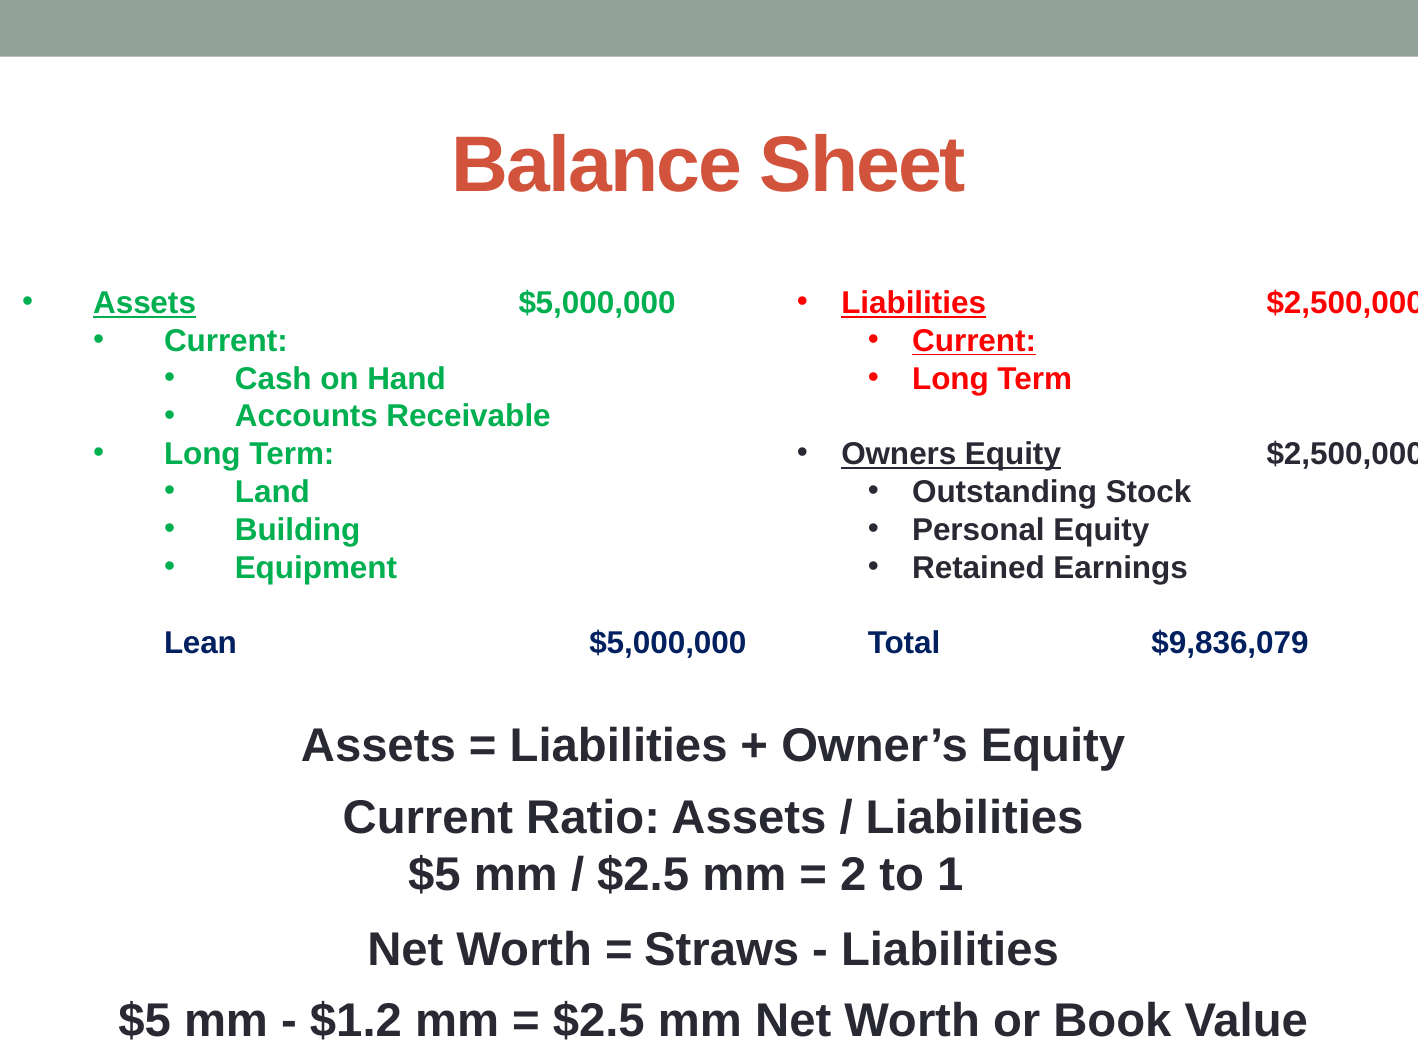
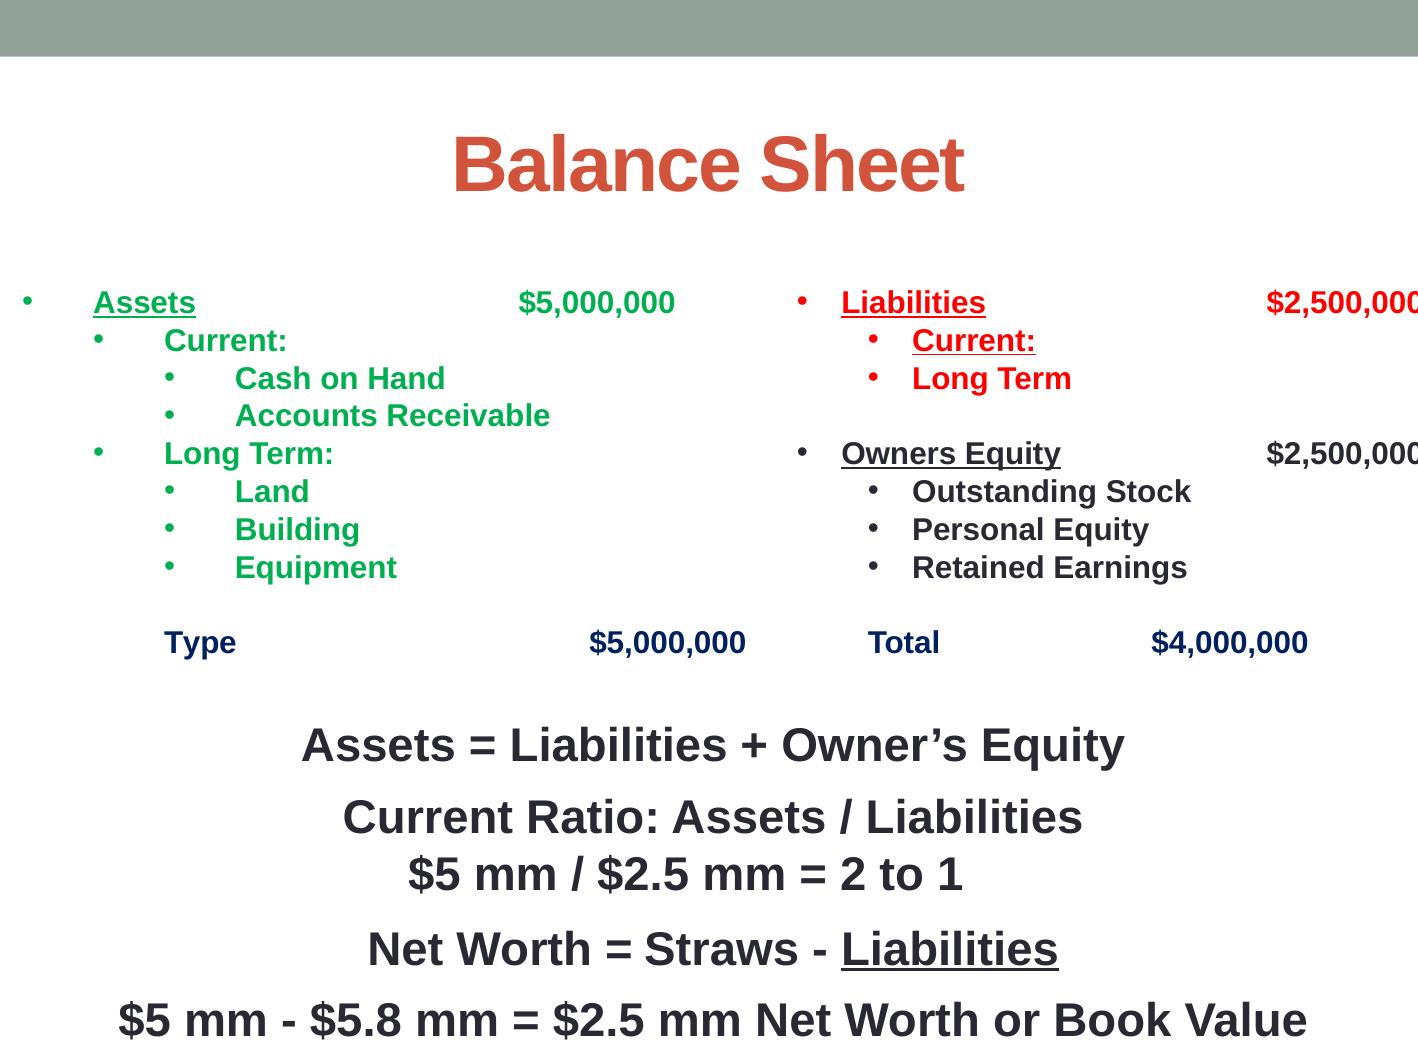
Lean: Lean -> Type
$9,836,079: $9,836,079 -> $4,000,000
Liabilities at (950, 949) underline: none -> present
$1.2: $1.2 -> $5.8
